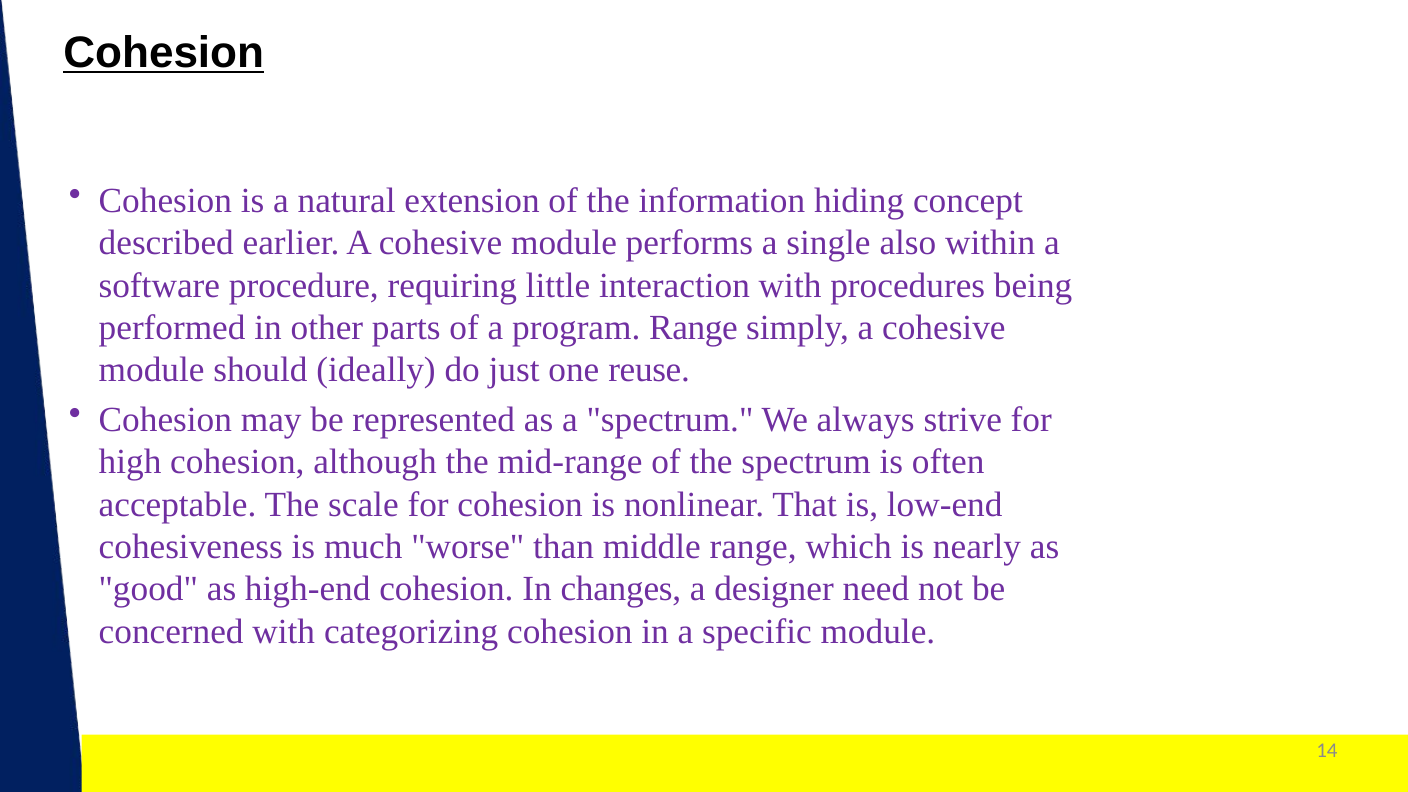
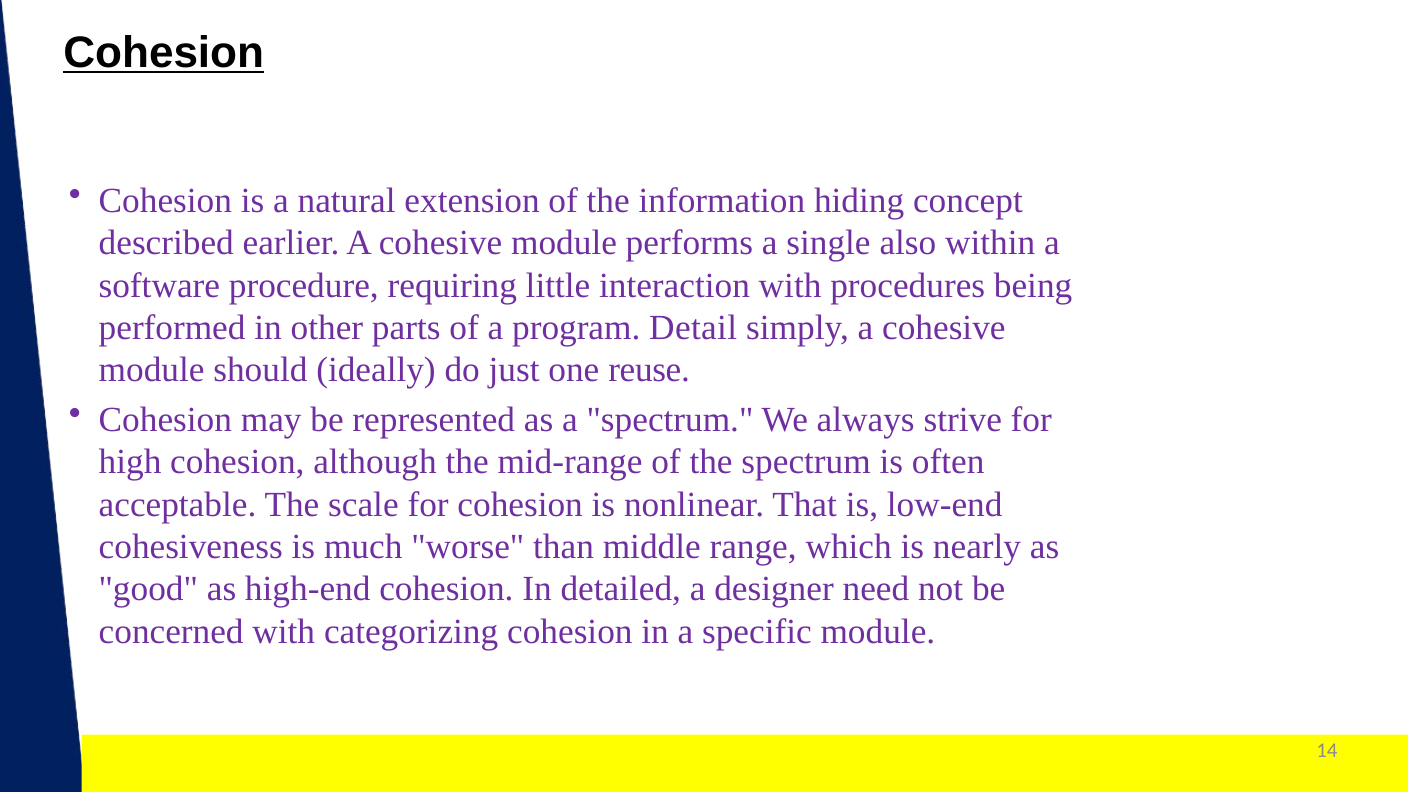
program Range: Range -> Detail
changes: changes -> detailed
